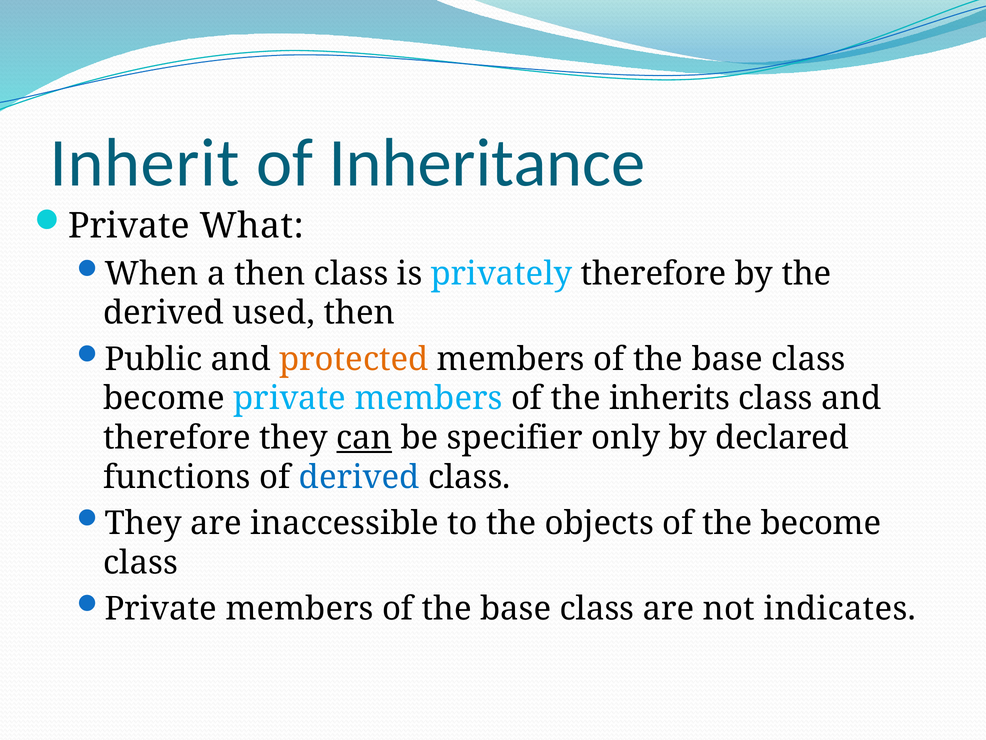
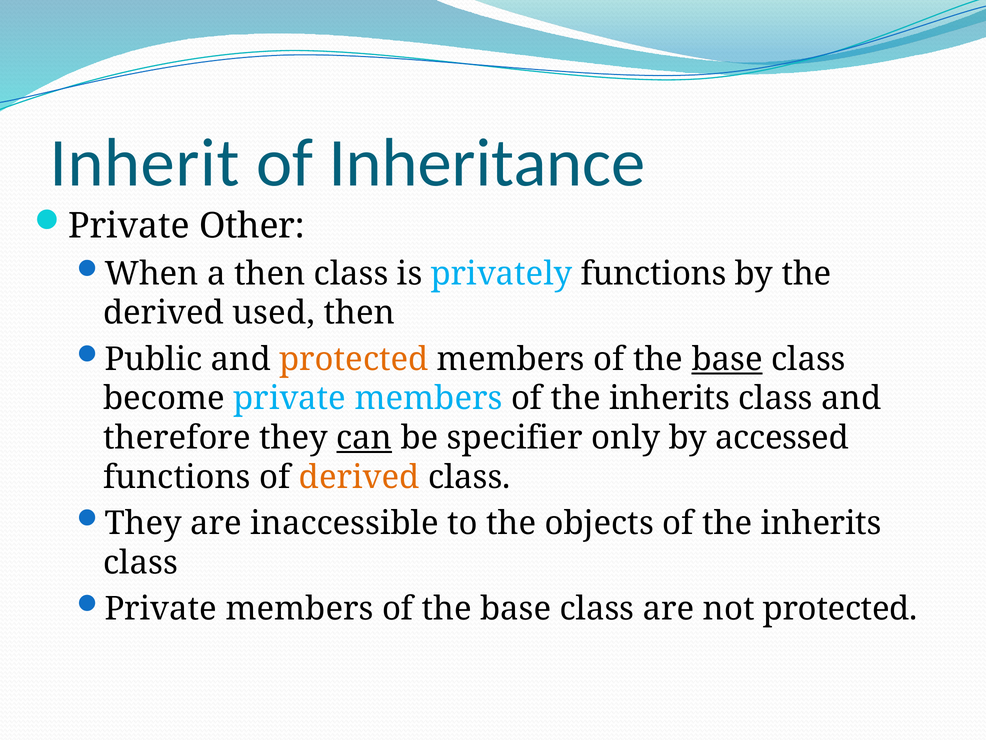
What: What -> Other
privately therefore: therefore -> functions
base at (727, 359) underline: none -> present
declared: declared -> accessed
derived at (359, 477) colour: blue -> orange
objects of the become: become -> inherits
not indicates: indicates -> protected
